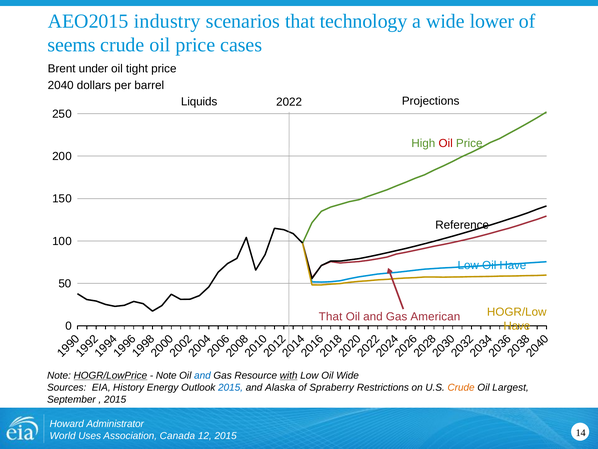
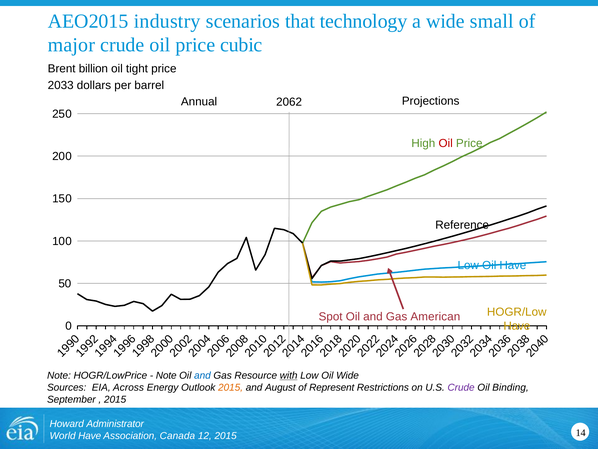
lower: lower -> small
seems: seems -> major
cases: cases -> cubic
under: under -> billion
2040: 2040 -> 2033
Liquids: Liquids -> Annual
2022: 2022 -> 2062
That at (331, 316): That -> Spot
HOGR/LowPrice underline: present -> none
History: History -> Across
2015 at (231, 387) colour: blue -> orange
Alaska: Alaska -> August
Spraberry: Spraberry -> Represent
Crude at (461, 387) colour: orange -> purple
Largest: Largest -> Binding
World Uses: Uses -> Have
